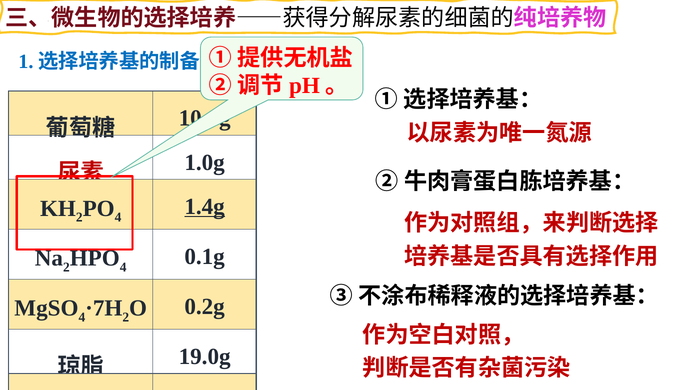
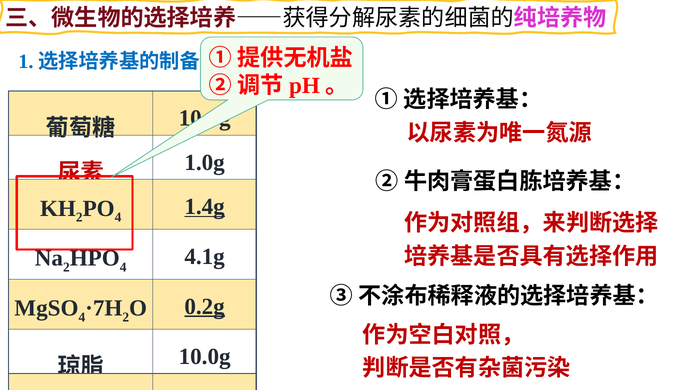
0.1g: 0.1g -> 4.1g
0.2g underline: none -> present
19.0g at (205, 356): 19.0g -> 10.0g
